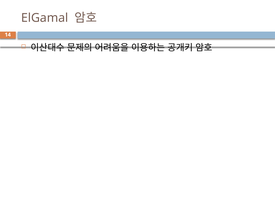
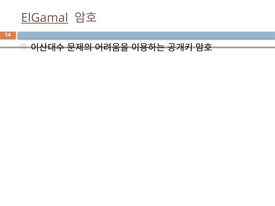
ElGamal underline: none -> present
